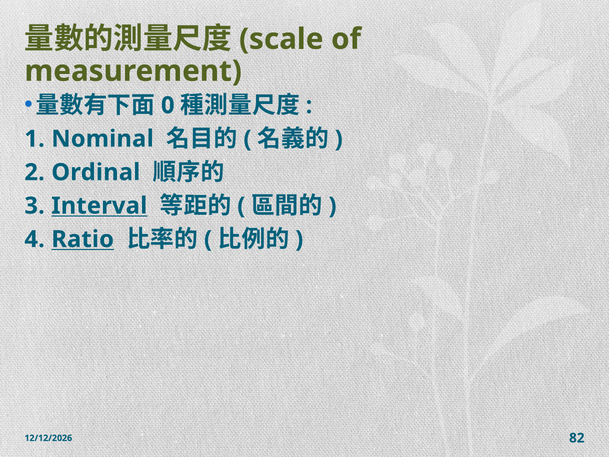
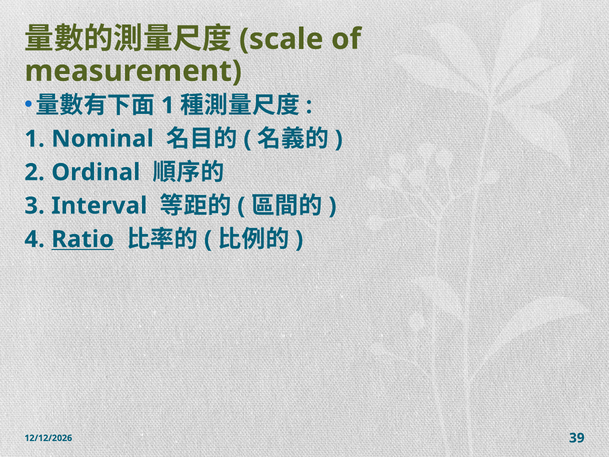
0 at (168, 105): 0 -> 1
Interval underline: present -> none
82: 82 -> 39
